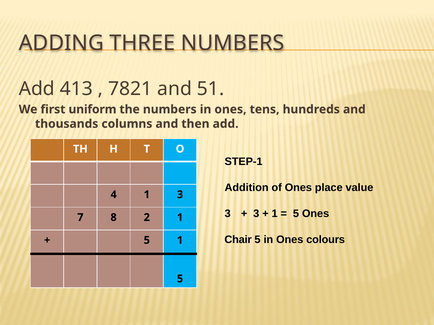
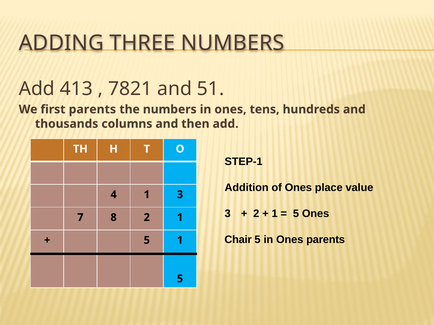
first uniform: uniform -> parents
3 at (256, 214): 3 -> 2
Ones colours: colours -> parents
